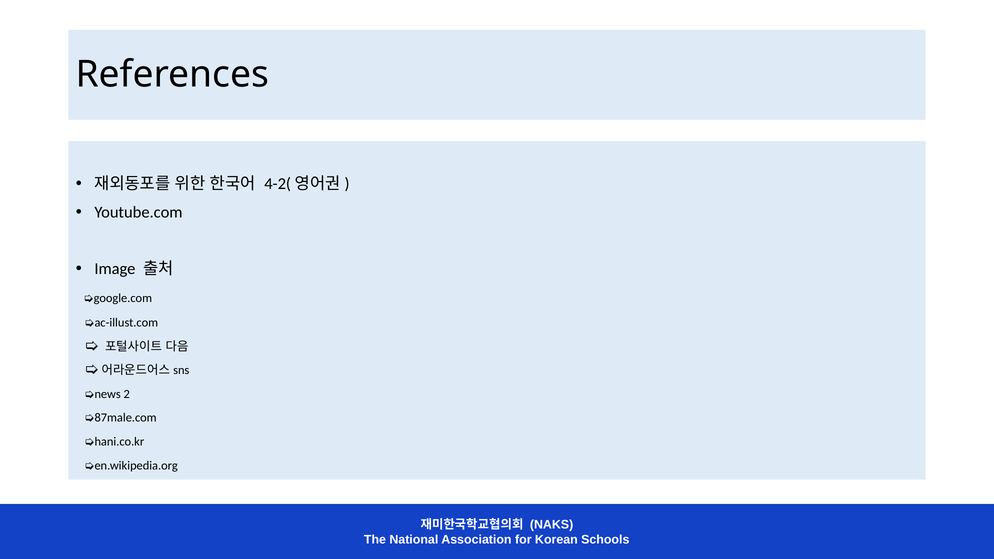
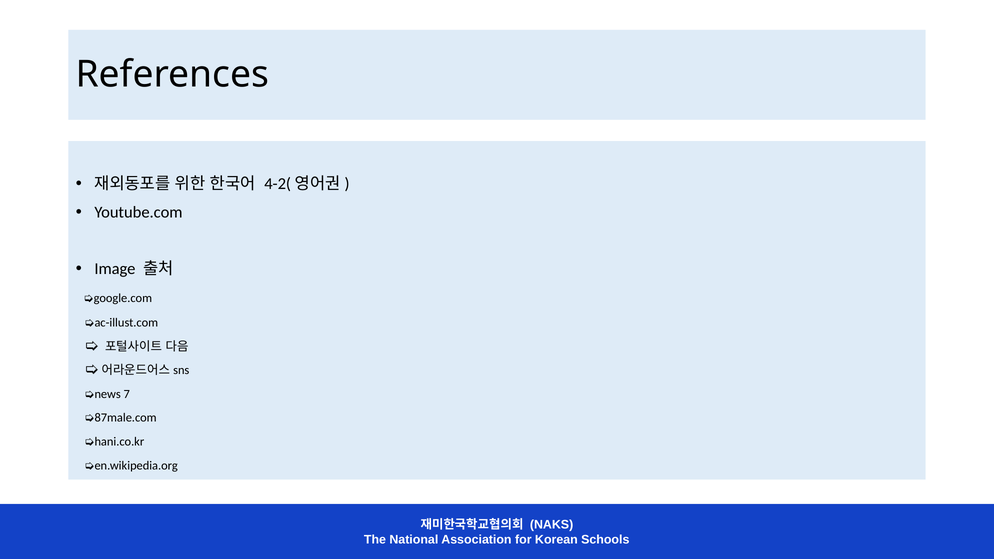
2: 2 -> 7
